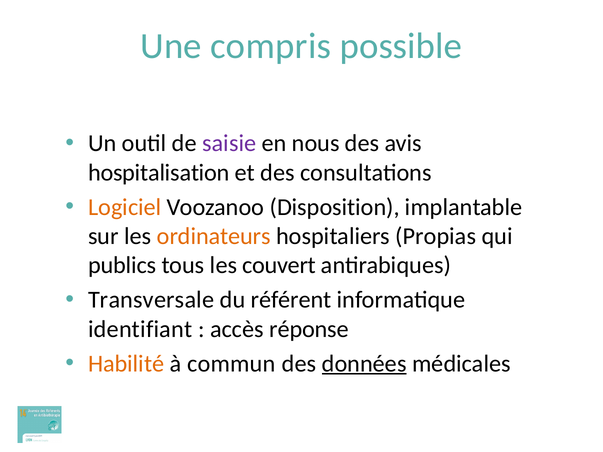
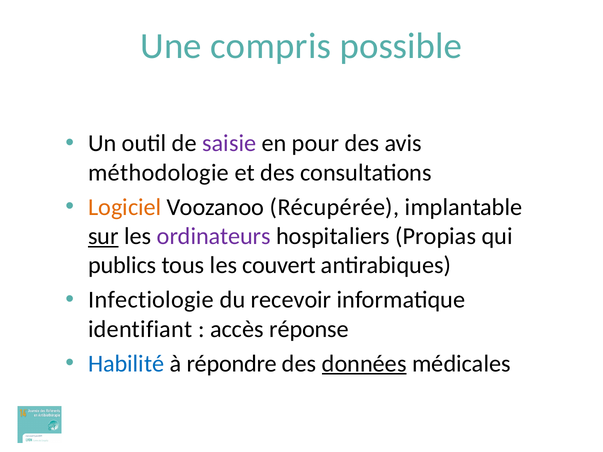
nous: nous -> pour
hospitalisation: hospitalisation -> méthodologie
Disposition: Disposition -> Récupérée
sur underline: none -> present
ordinateurs colour: orange -> purple
Transversale: Transversale -> Infectiologie
référent: référent -> recevoir
Habilité colour: orange -> blue
commun: commun -> répondre
